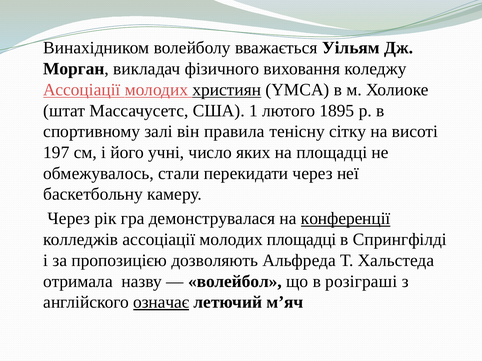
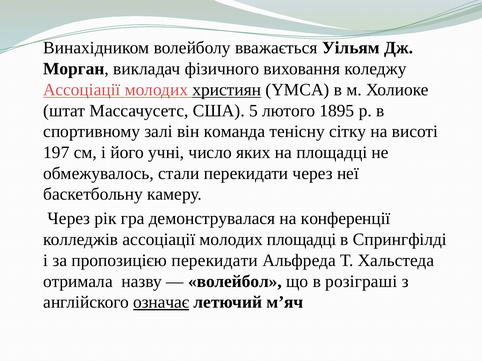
1: 1 -> 5
правила: правила -> команда
конференції underline: present -> none
пропозицією дозволяють: дозволяють -> перекидати
